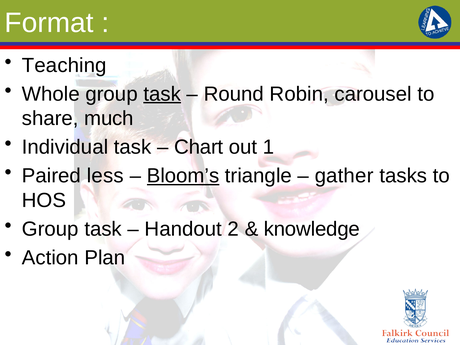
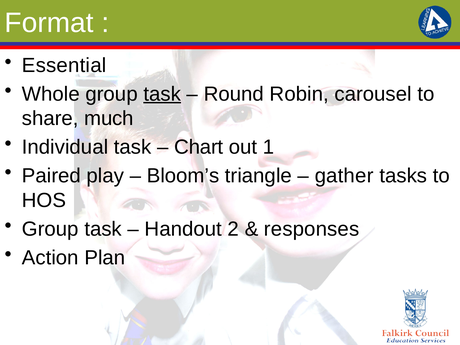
Teaching: Teaching -> Essential
less: less -> play
Bloom’s underline: present -> none
knowledge: knowledge -> responses
